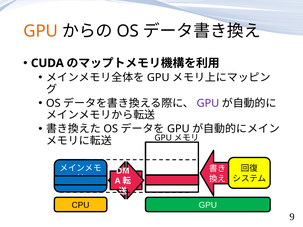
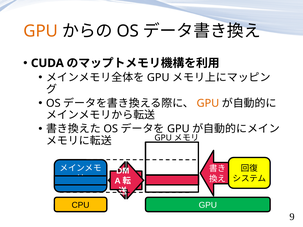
GPU at (208, 103) colour: purple -> orange
